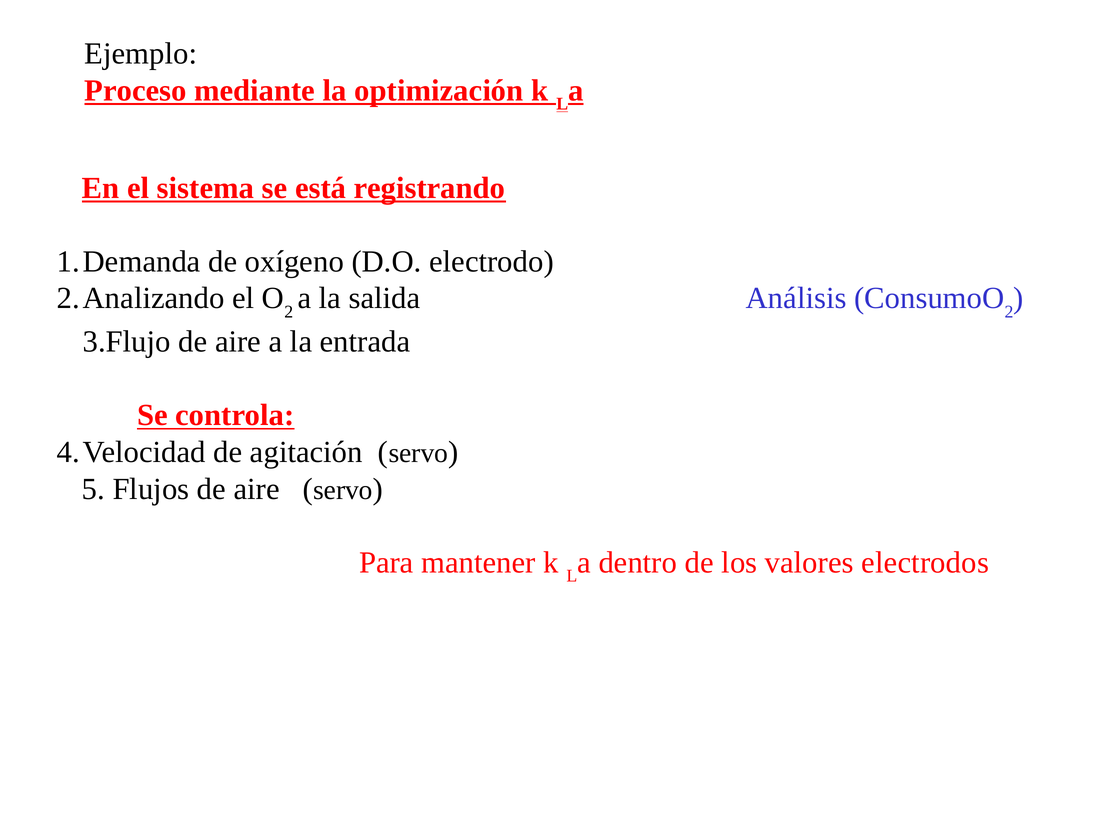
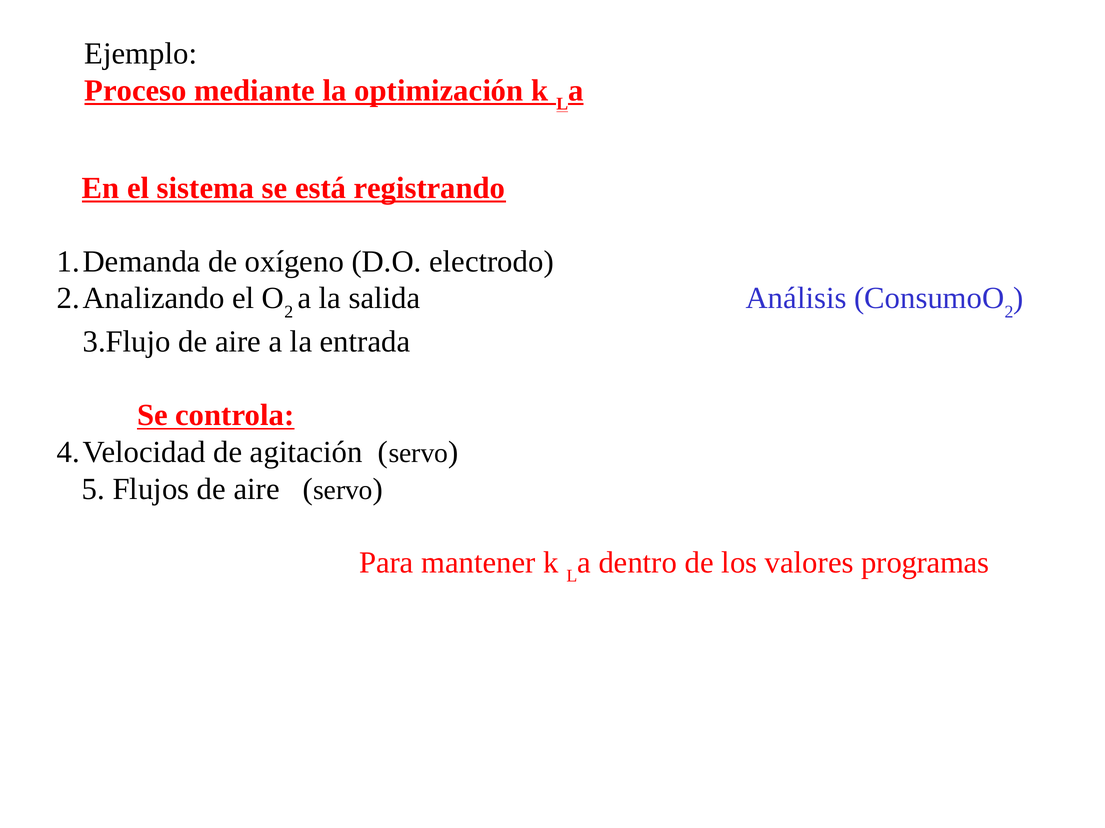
electrodos: electrodos -> programas
